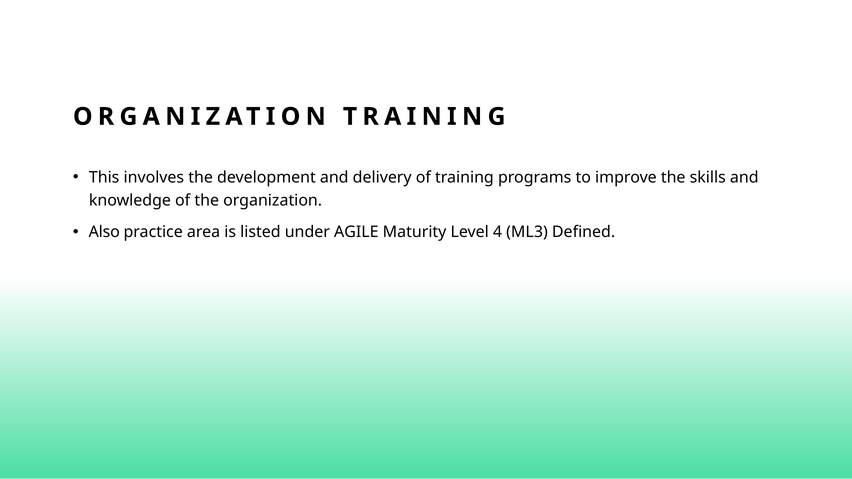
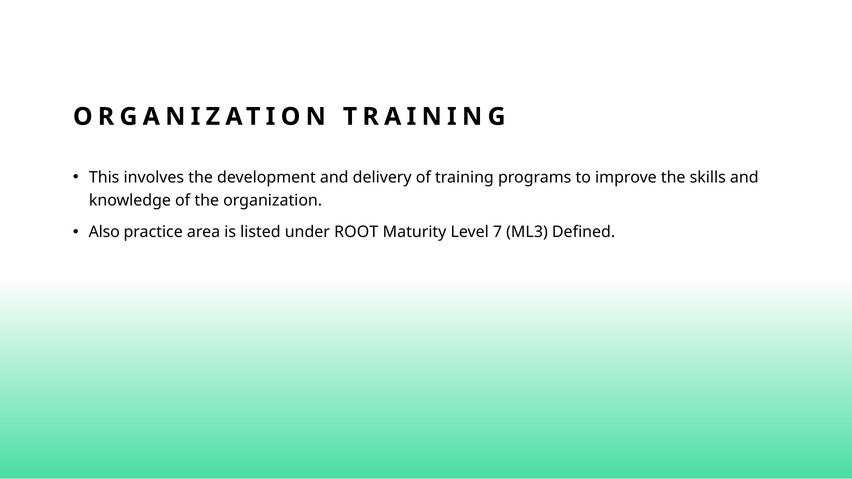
AGILE: AGILE -> ROOT
4: 4 -> 7
